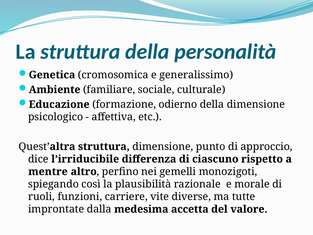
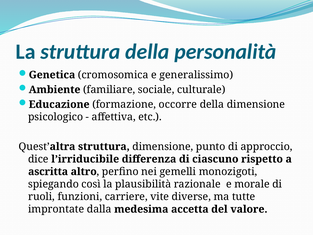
odierno: odierno -> occorre
mentre: mentre -> ascritta
